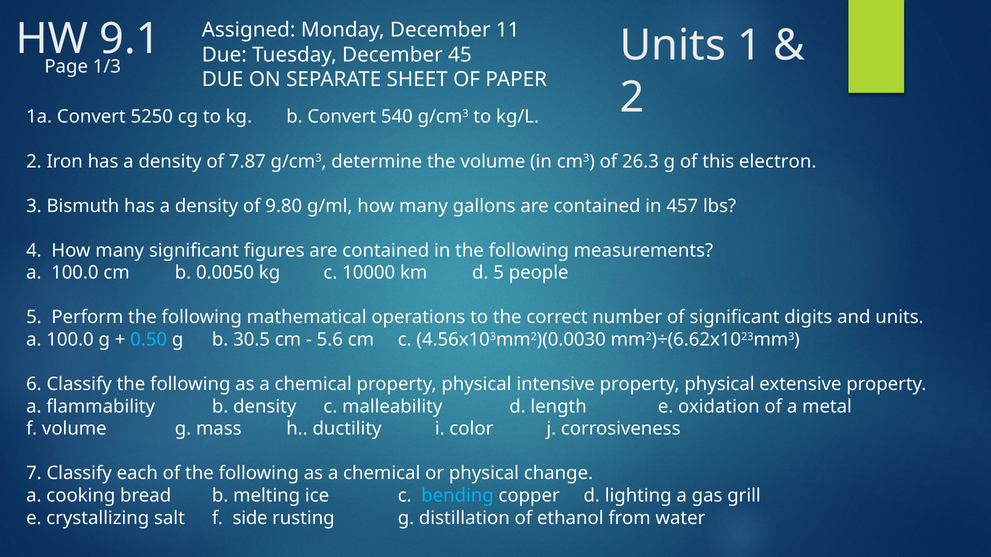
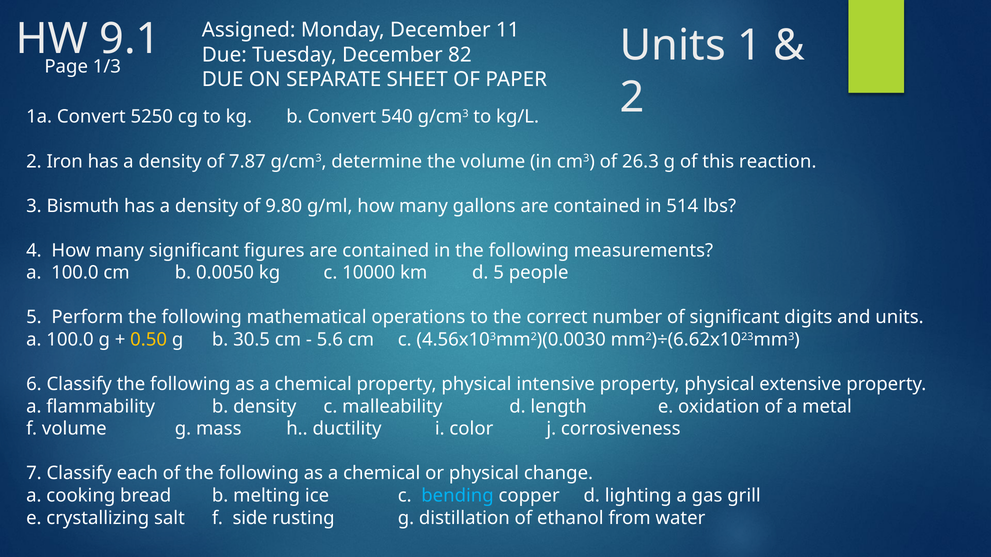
45: 45 -> 82
electron: electron -> reaction
457: 457 -> 514
0.50 colour: light blue -> yellow
